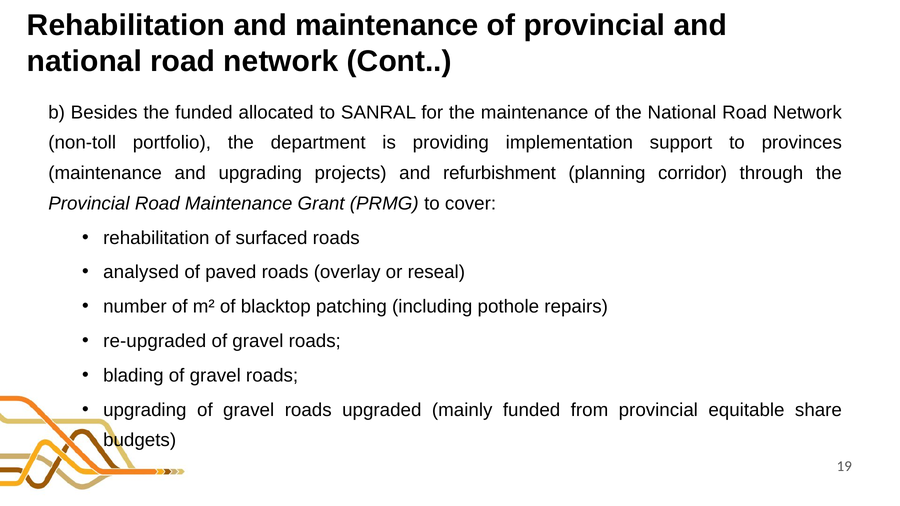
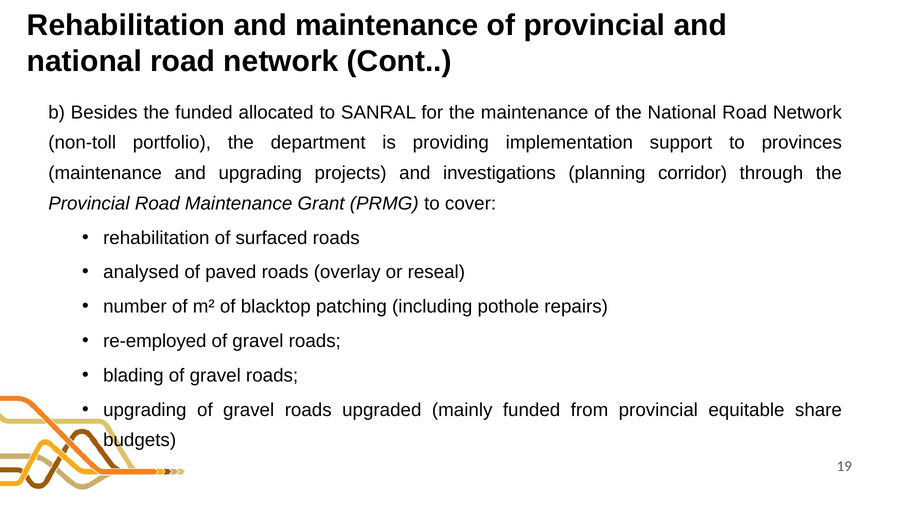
refurbishment: refurbishment -> investigations
re-upgraded: re-upgraded -> re-employed
